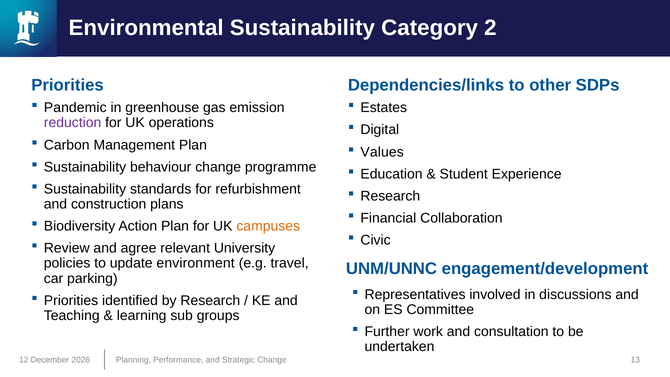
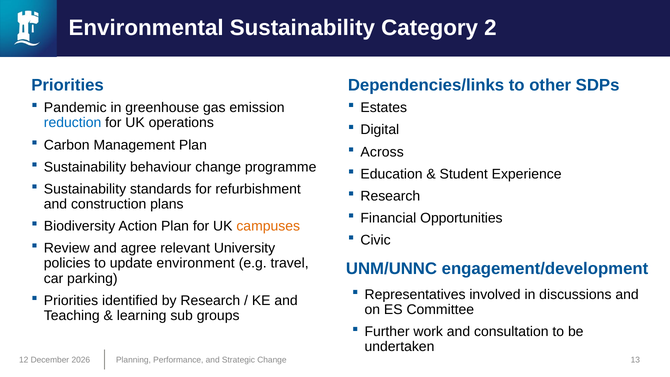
reduction colour: purple -> blue
Values: Values -> Across
Collaboration: Collaboration -> Opportunities
